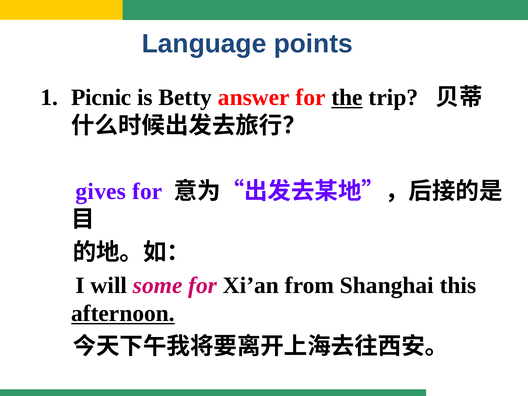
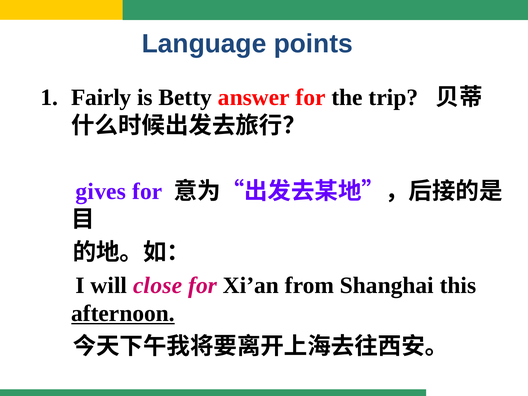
Picnic: Picnic -> Fairly
the underline: present -> none
some: some -> close
